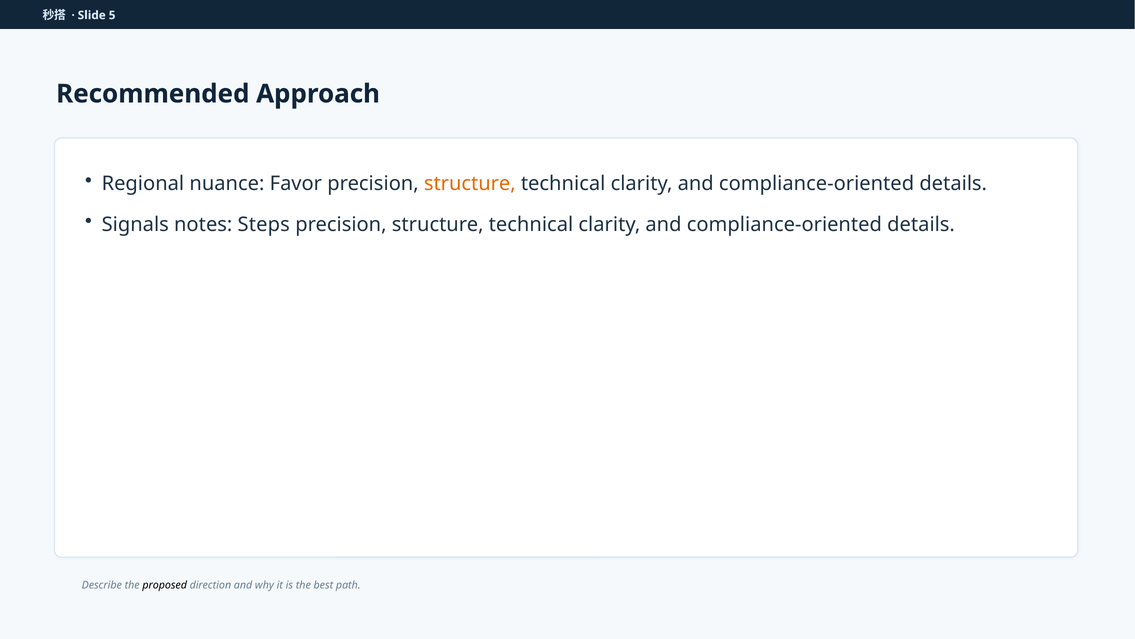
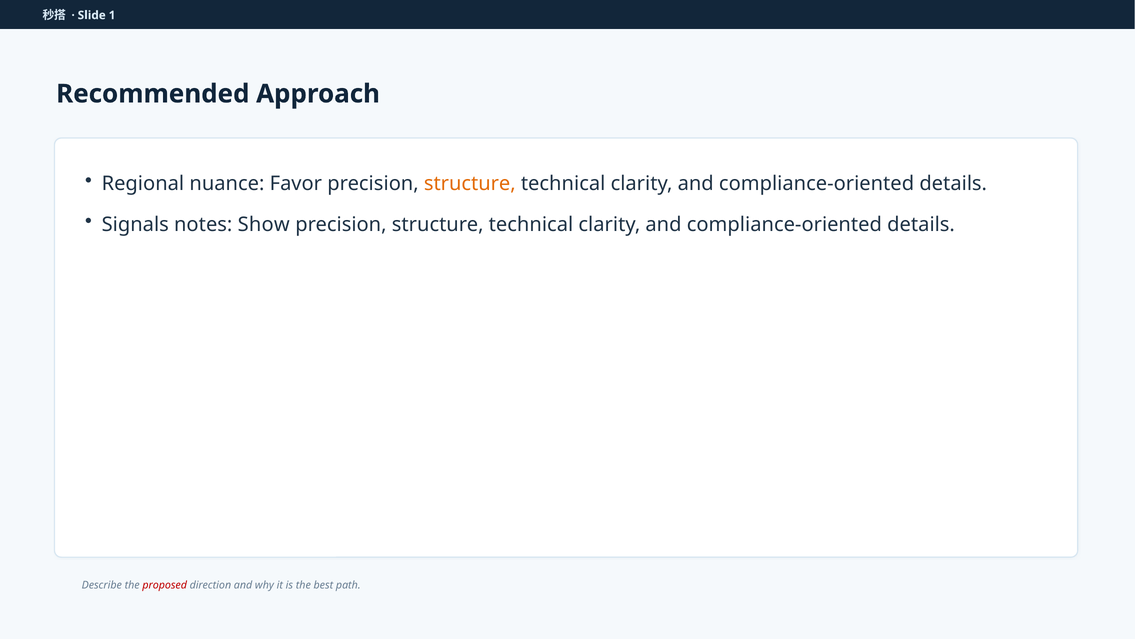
5: 5 -> 1
Steps: Steps -> Show
proposed colour: black -> red
